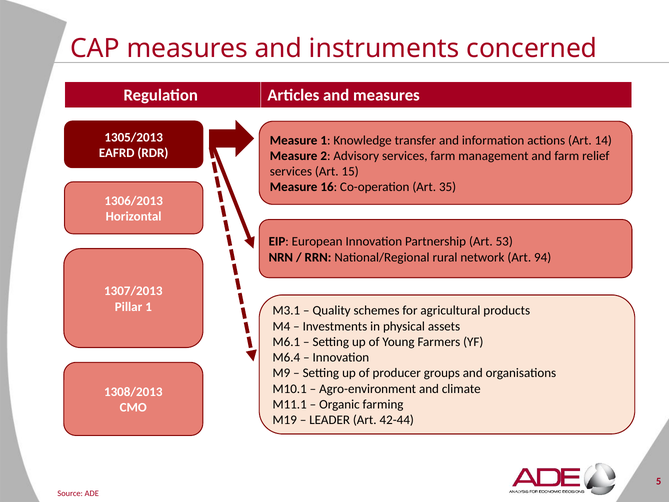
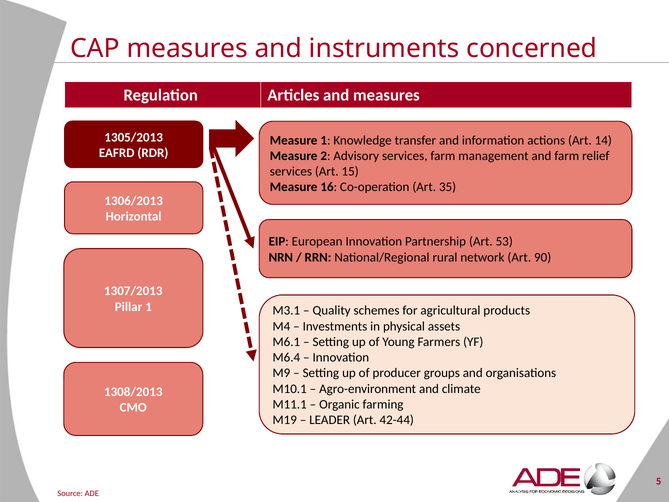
94: 94 -> 90
